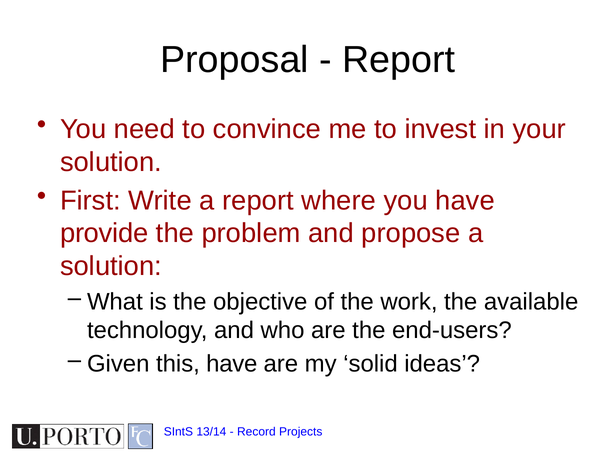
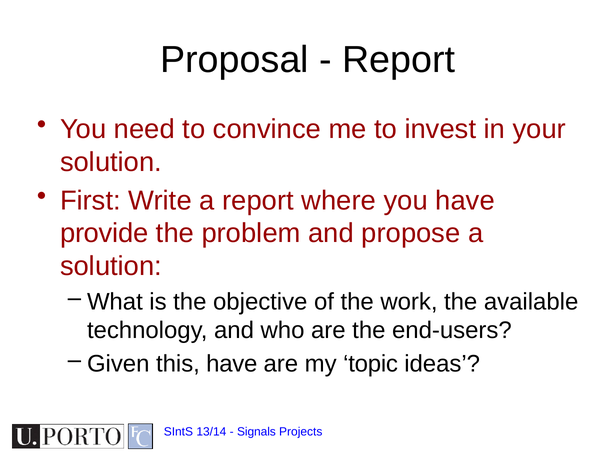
solid: solid -> topic
Record: Record -> Signals
